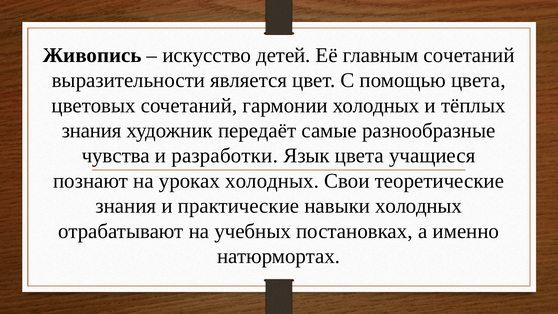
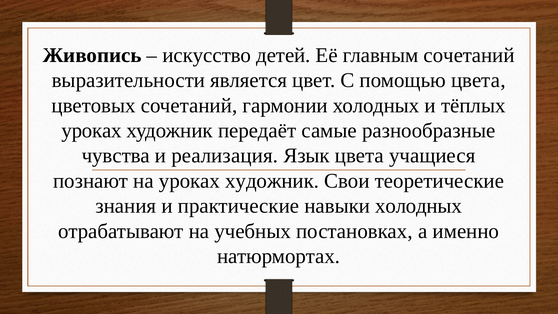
знания at (92, 131): знания -> уроках
разработки: разработки -> реализация
на уроках холодных: холодных -> художник
